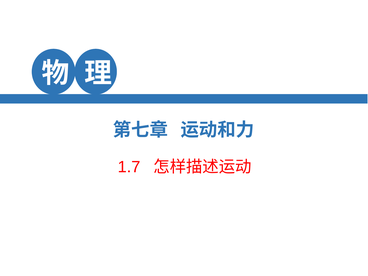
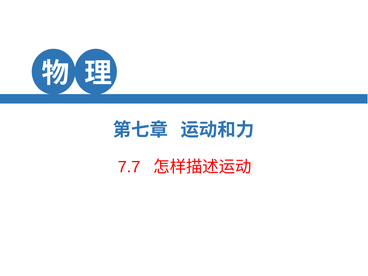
1.7: 1.7 -> 7.7
